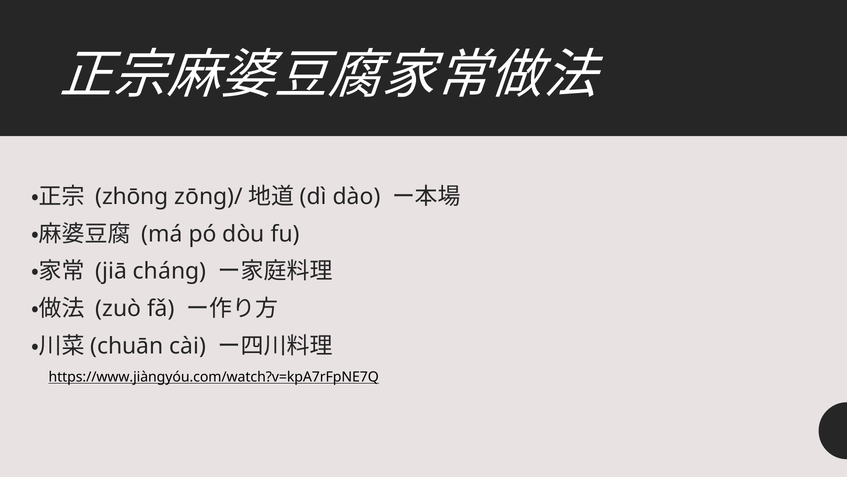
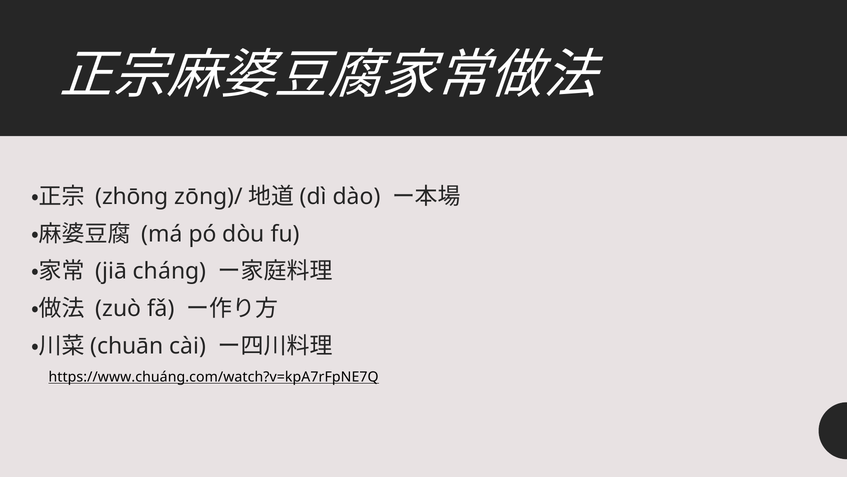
https://www.jiàngyóu.com/watch?v=kpA7rFpNE7Q: https://www.jiàngyóu.com/watch?v=kpA7rFpNE7Q -> https://www.chuáng.com/watch?v=kpA7rFpNE7Q
